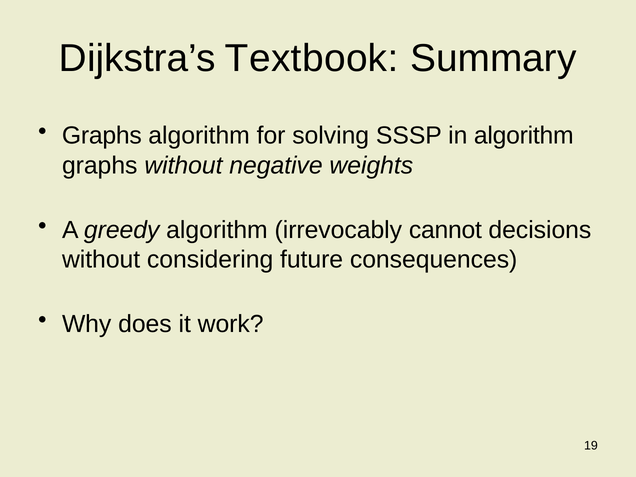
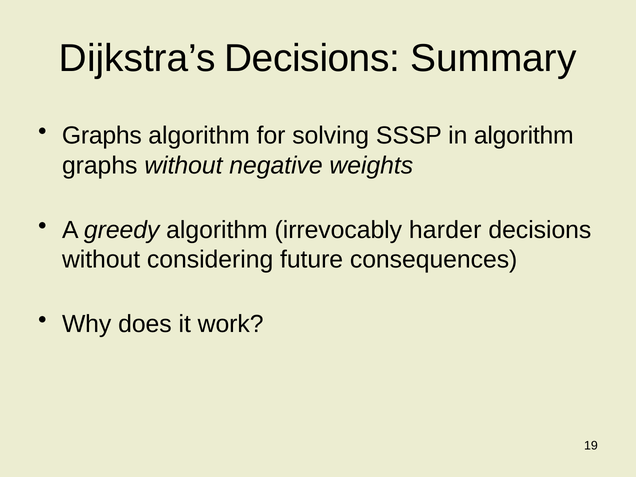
Dijkstra’s Textbook: Textbook -> Decisions
cannot: cannot -> harder
